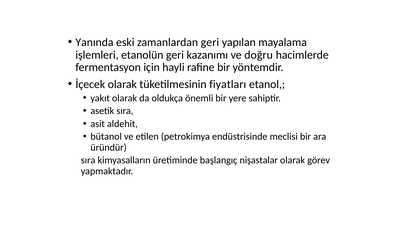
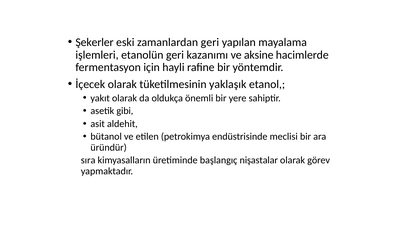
Yanında: Yanında -> Şekerler
doğru: doğru -> aksine
fiyatları: fiyatları -> yaklaşık
asetik sıra: sıra -> gibi
